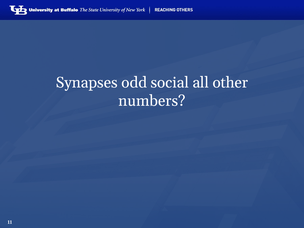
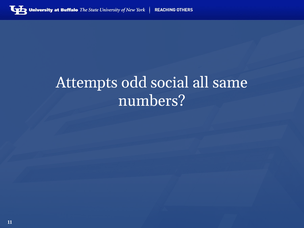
Synapses: Synapses -> Attempts
other: other -> same
